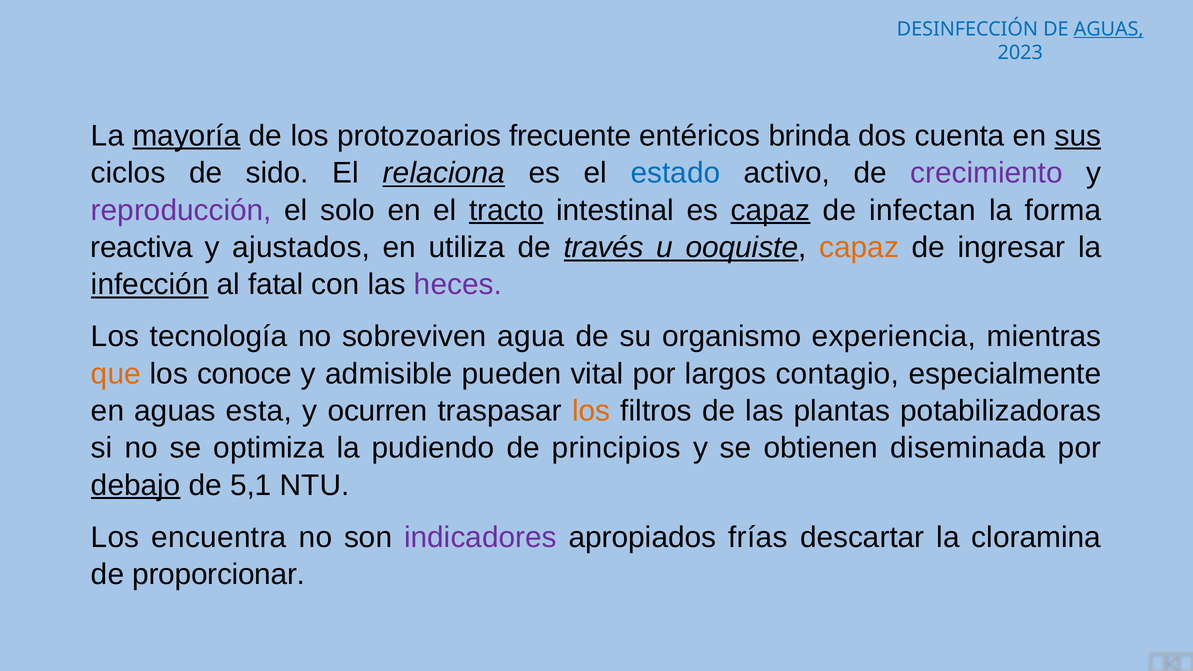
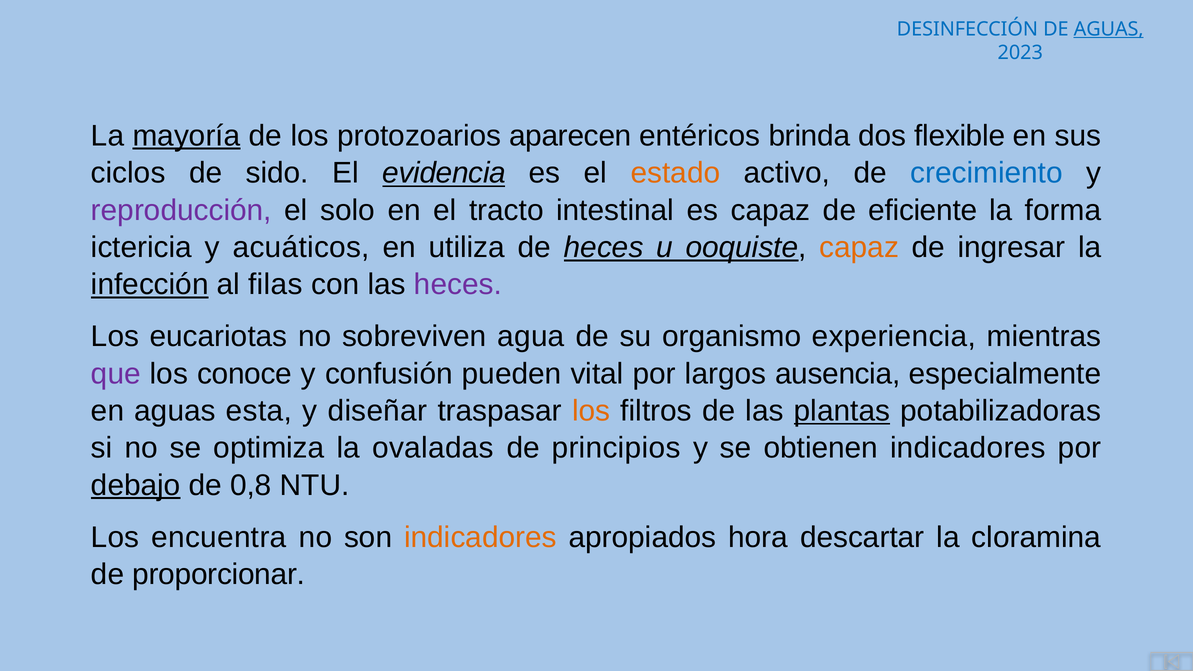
frecuente: frecuente -> aparecen
cuenta: cuenta -> flexible
sus underline: present -> none
relaciona: relaciona -> evidencia
estado colour: blue -> orange
crecimiento colour: purple -> blue
tracto underline: present -> none
capaz at (770, 210) underline: present -> none
infectan: infectan -> eficiente
reactiva: reactiva -> ictericia
ajustados: ajustados -> acuáticos
de través: través -> heces
fatal: fatal -> filas
tecnología: tecnología -> eucariotas
que colour: orange -> purple
admisible: admisible -> confusión
contagio: contagio -> ausencia
ocurren: ocurren -> diseñar
plantas underline: none -> present
pudiendo: pudiendo -> ovaladas
obtienen diseminada: diseminada -> indicadores
5,1: 5,1 -> 0,8
indicadores at (480, 537) colour: purple -> orange
frías: frías -> hora
